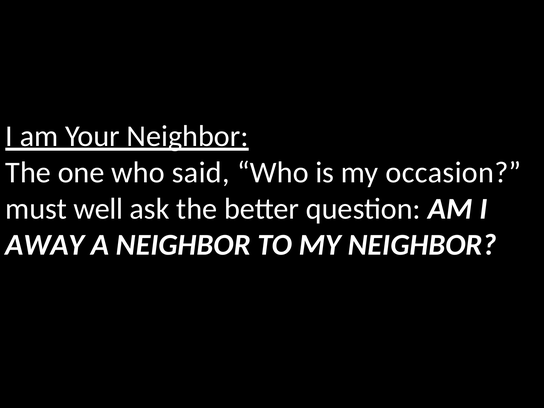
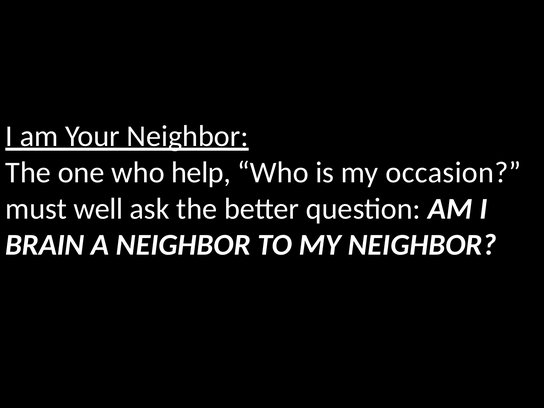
said: said -> help
AWAY: AWAY -> BRAIN
